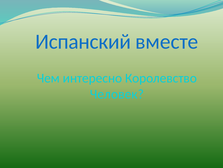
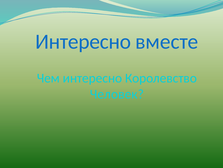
Испанский at (83, 42): Испанский -> Интересно
